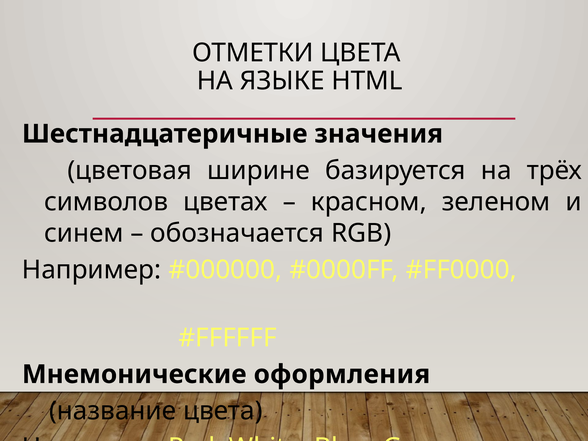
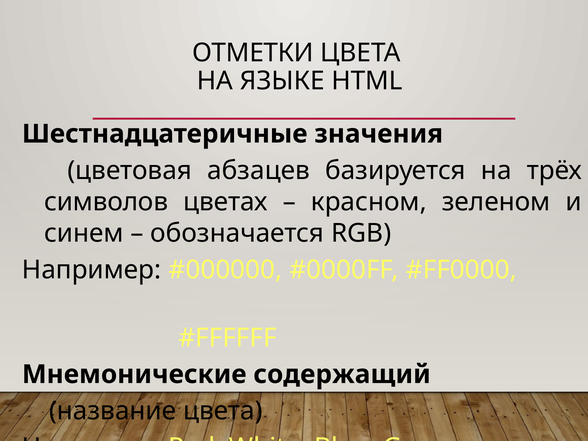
ширине: ширине -> абзацев
оформления: оформления -> содержащий
